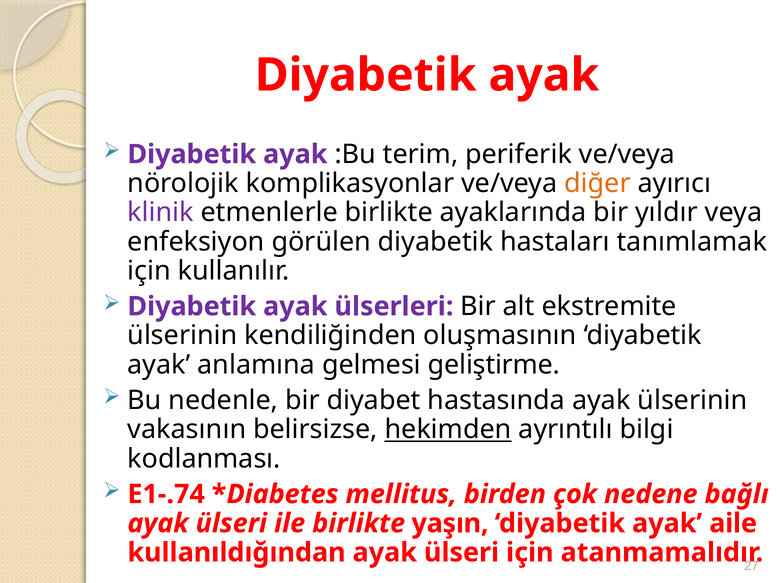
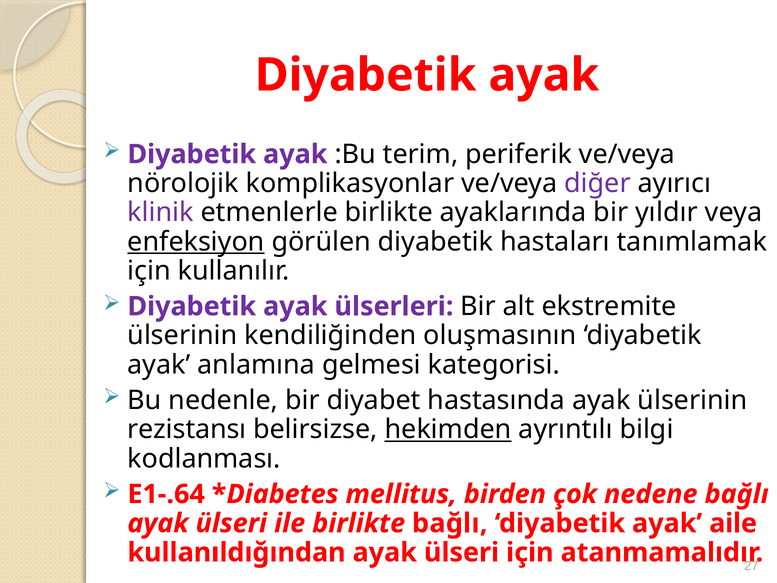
diğer colour: orange -> purple
enfeksiyon underline: none -> present
geliştirme: geliştirme -> kategorisi
vakasının: vakasının -> rezistansı
E1-.74: E1-.74 -> E1-.64
birlikte yaşın: yaşın -> bağlı
